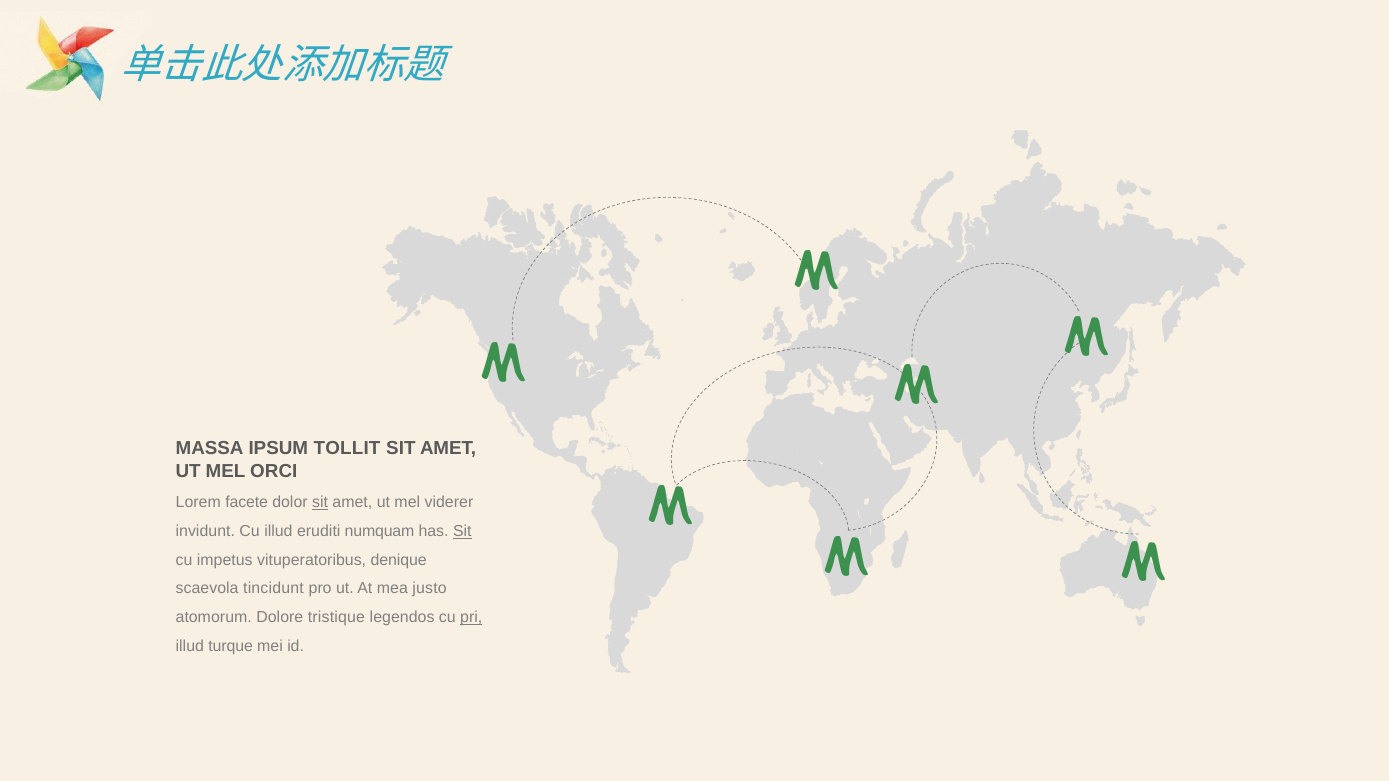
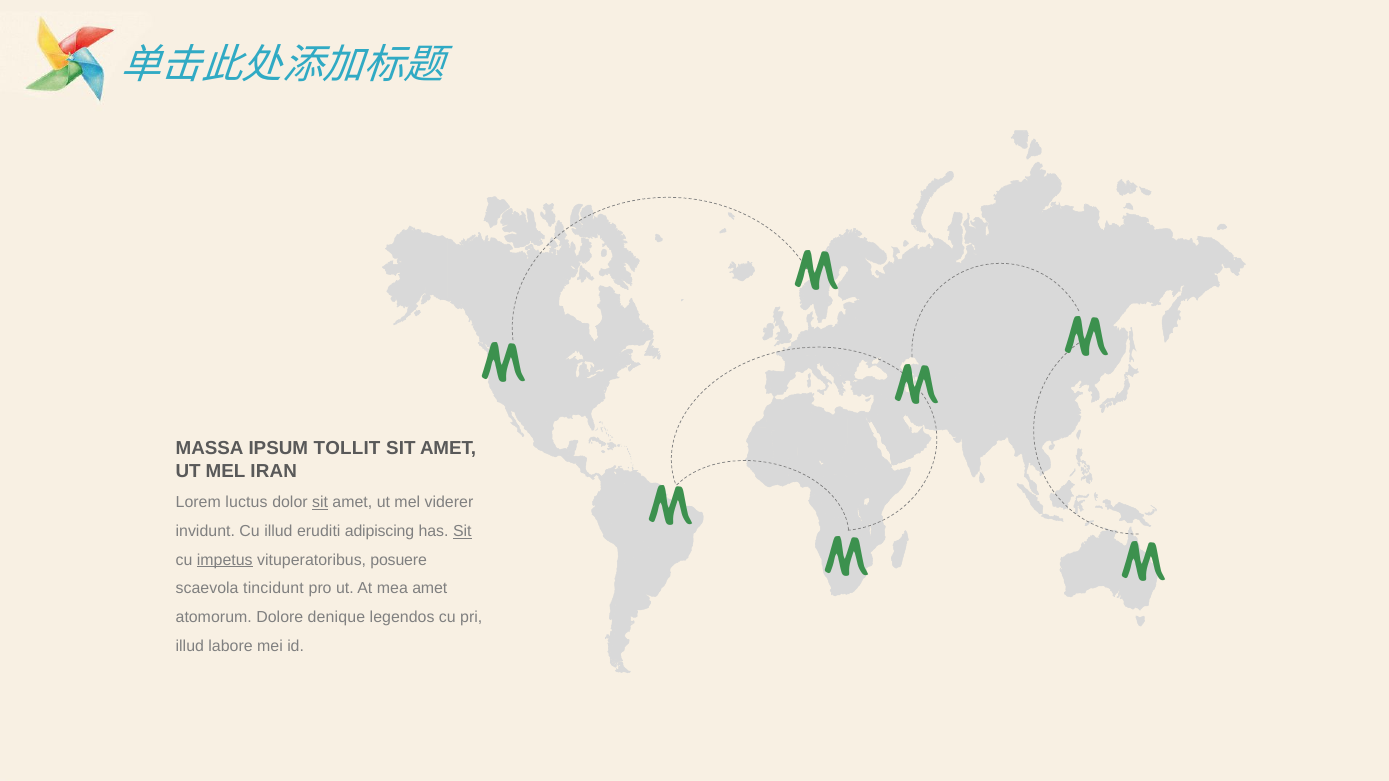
ORCI: ORCI -> IRAN
facete: facete -> luctus
numquam: numquam -> adipiscing
impetus underline: none -> present
denique: denique -> posuere
mea justo: justo -> amet
tristique: tristique -> denique
pri underline: present -> none
turque: turque -> labore
